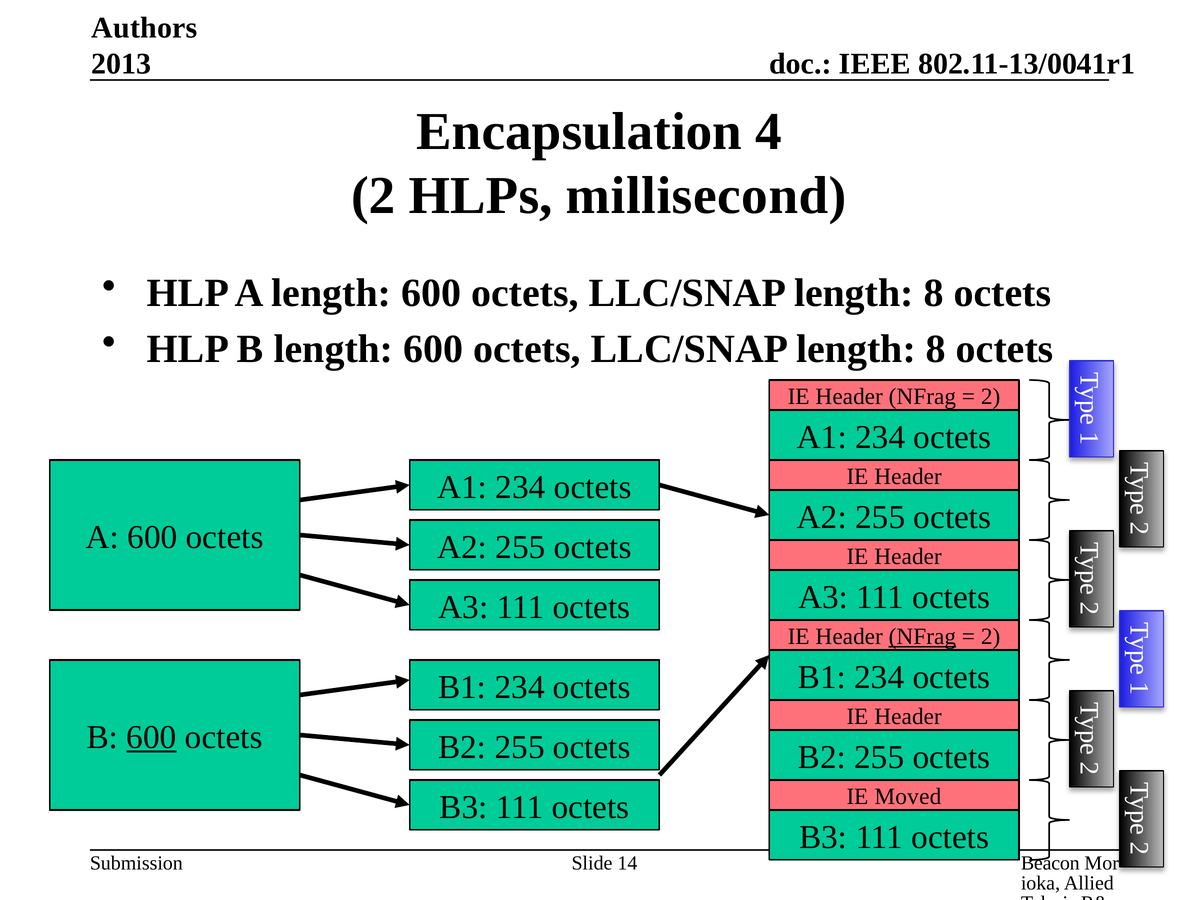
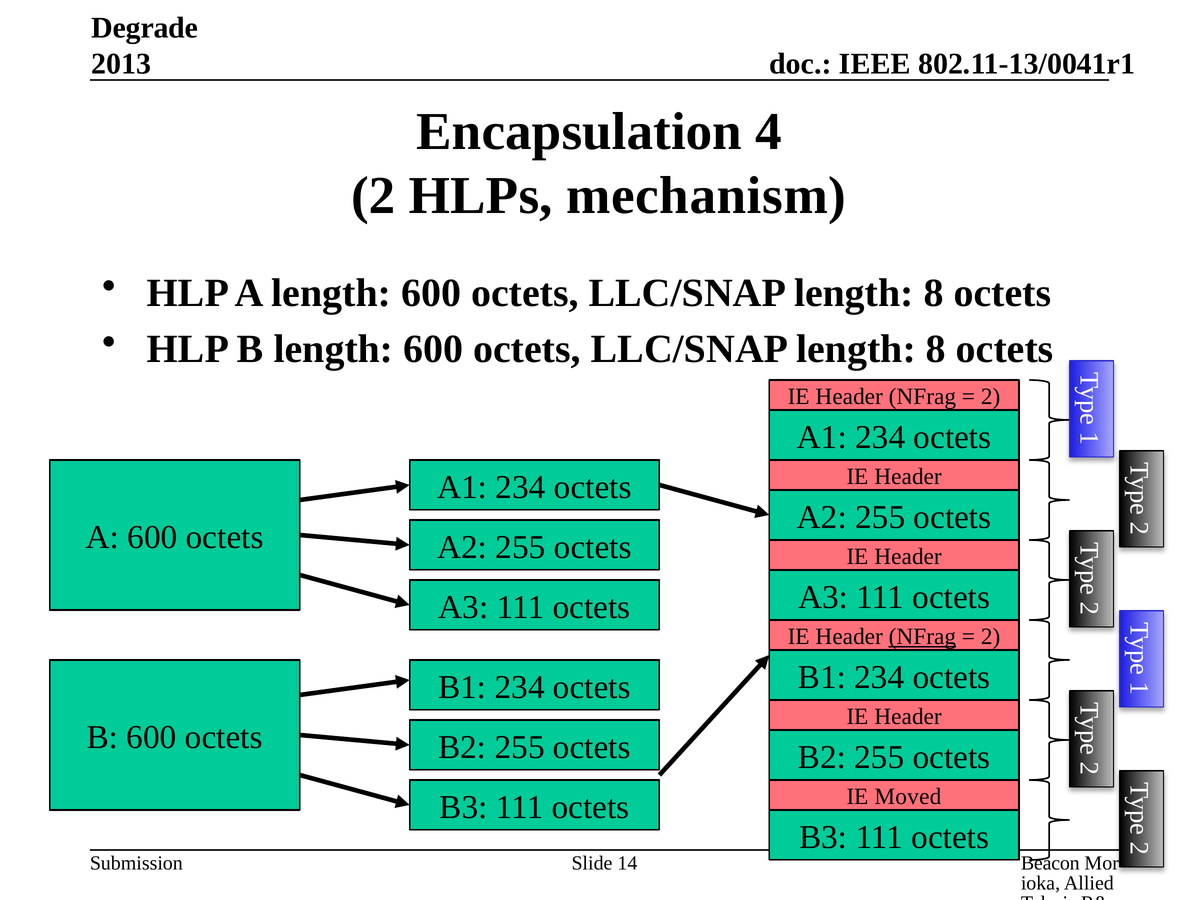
Authors: Authors -> Degrade
millisecond: millisecond -> mechanism
600 at (151, 737) underline: present -> none
